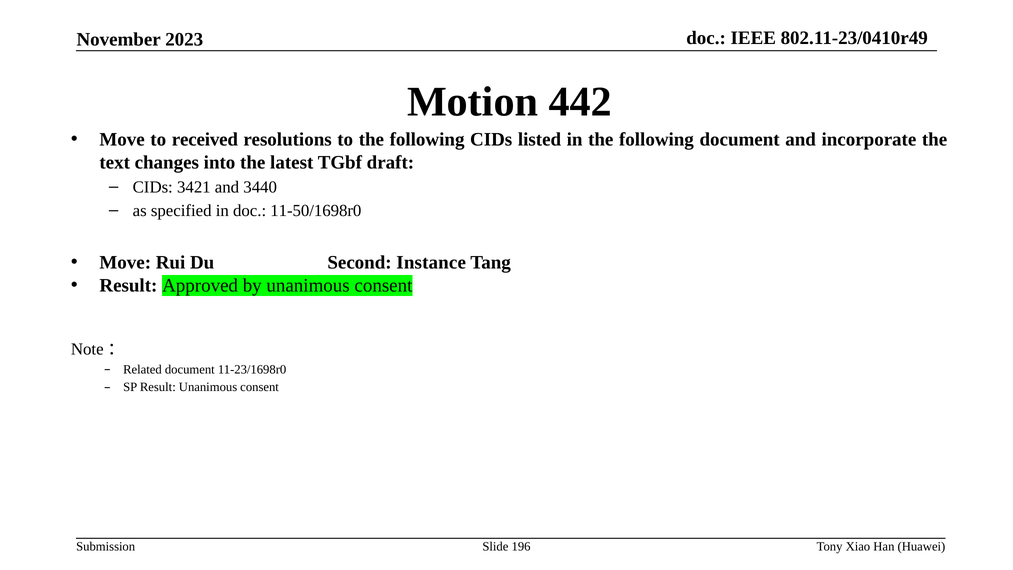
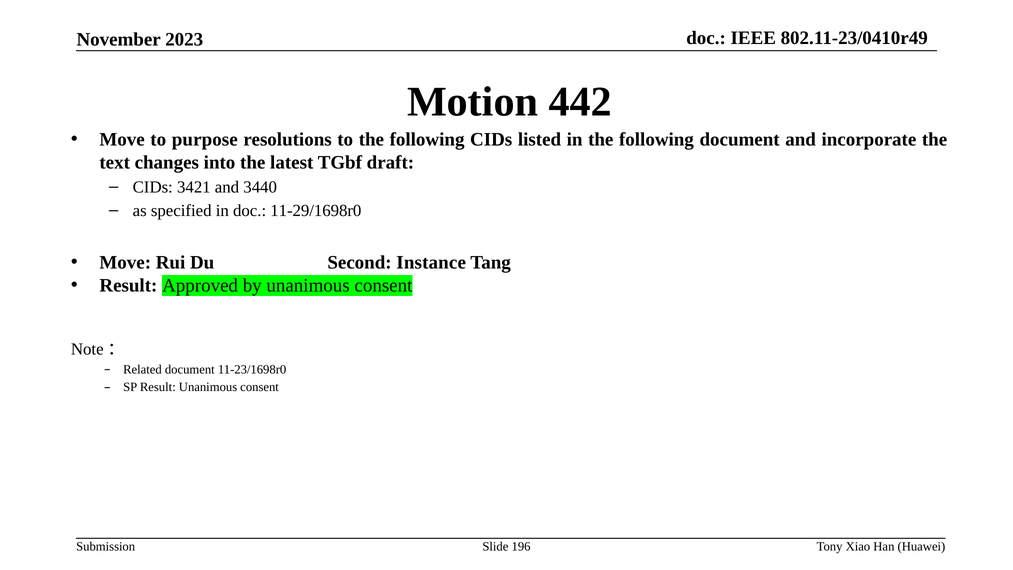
received: received -> purpose
11-50/1698r0: 11-50/1698r0 -> 11-29/1698r0
